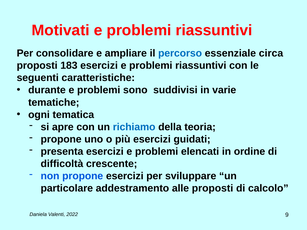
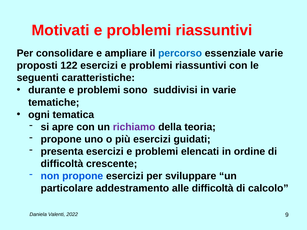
essenziale circa: circa -> varie
183: 183 -> 122
richiamo colour: blue -> purple
alle proposti: proposti -> difficoltà
